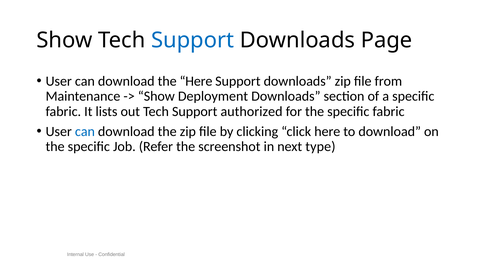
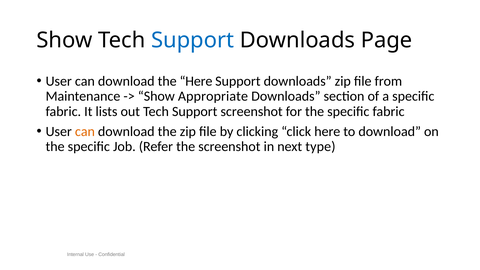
Deployment: Deployment -> Appropriate
Support authorized: authorized -> screenshot
can at (85, 132) colour: blue -> orange
